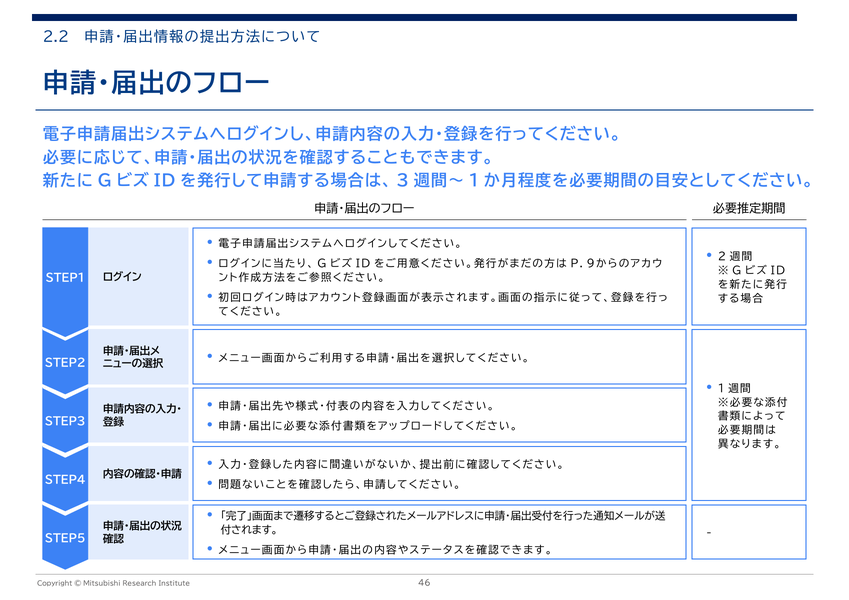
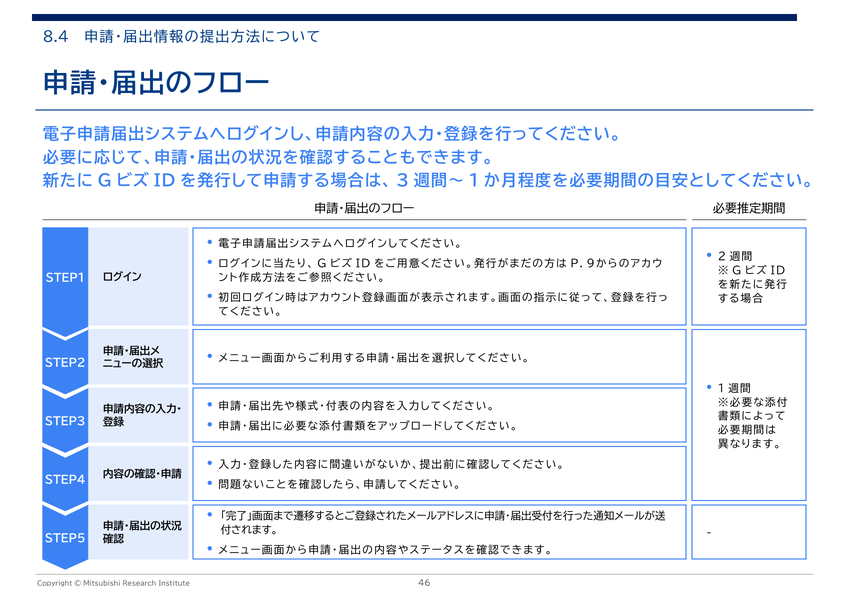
2.2: 2.2 -> 8.4
